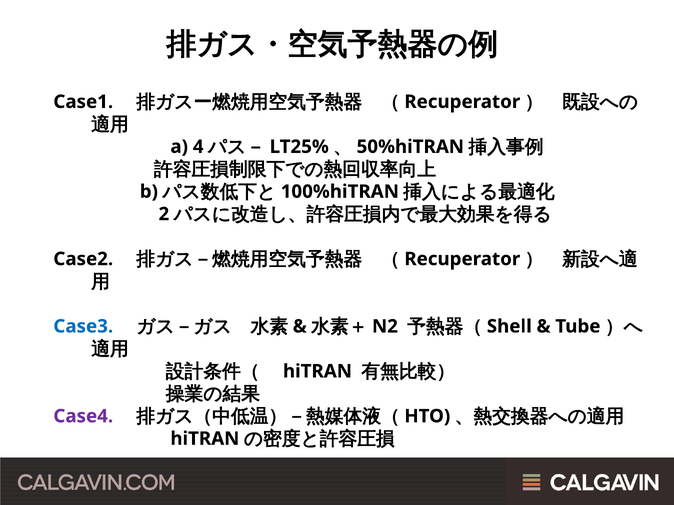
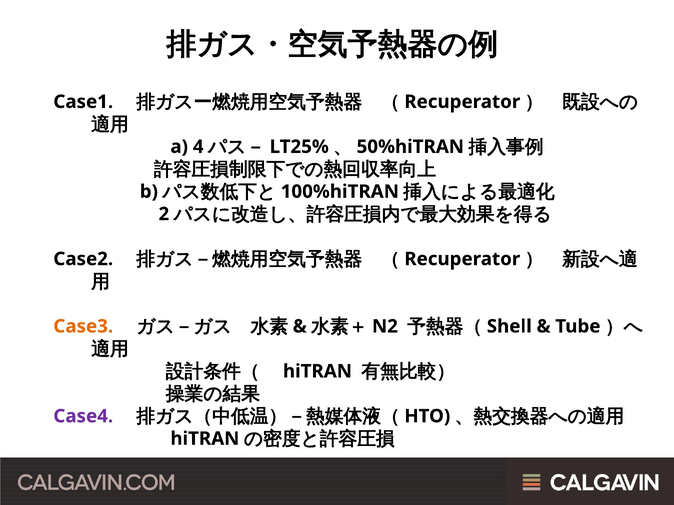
Case3 colour: blue -> orange
